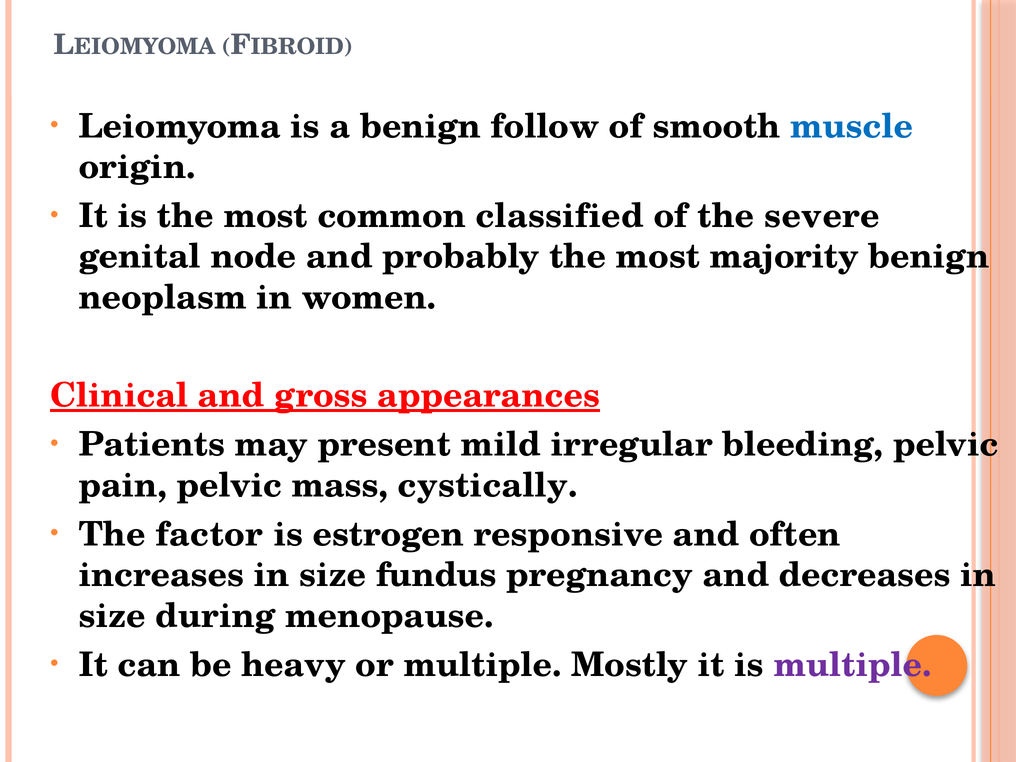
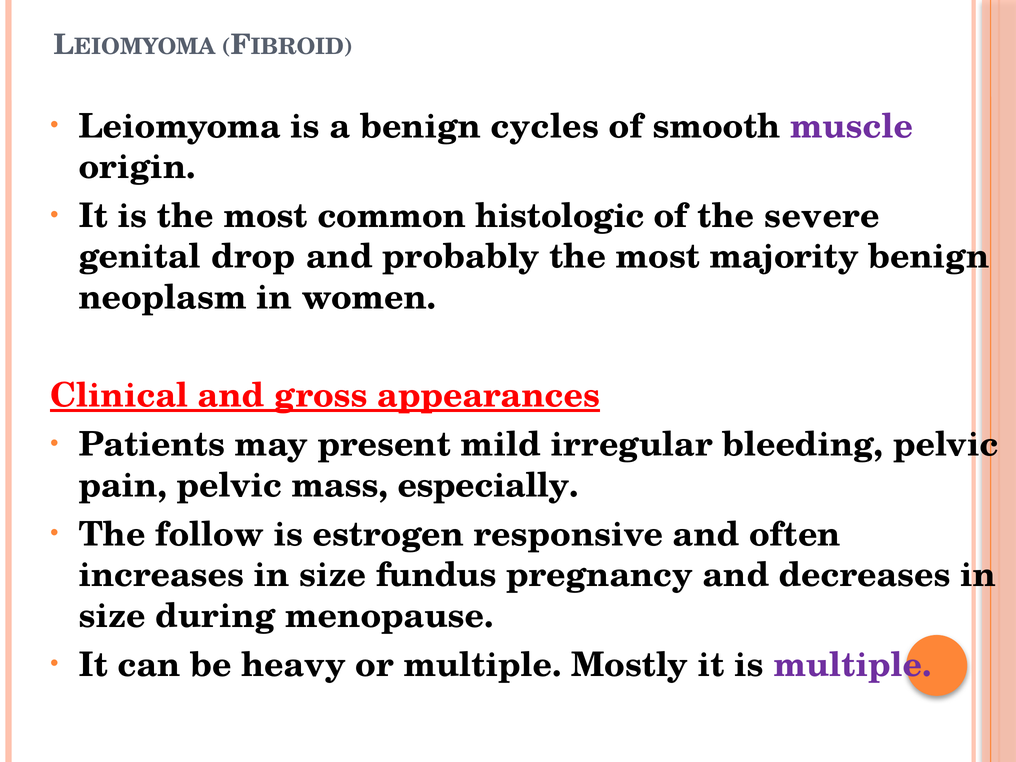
follow: follow -> cycles
muscle colour: blue -> purple
classified: classified -> histologic
node: node -> drop
cystically: cystically -> especially
factor: factor -> follow
